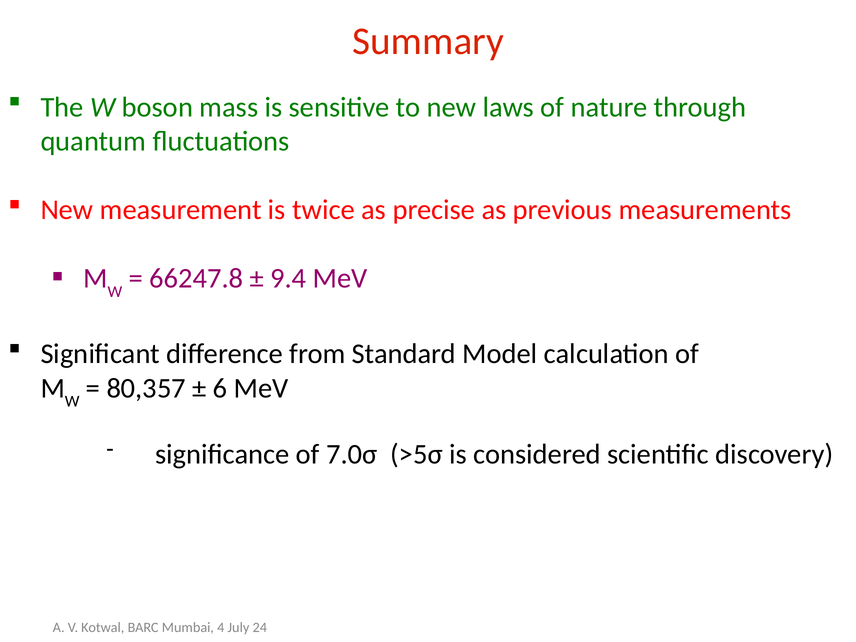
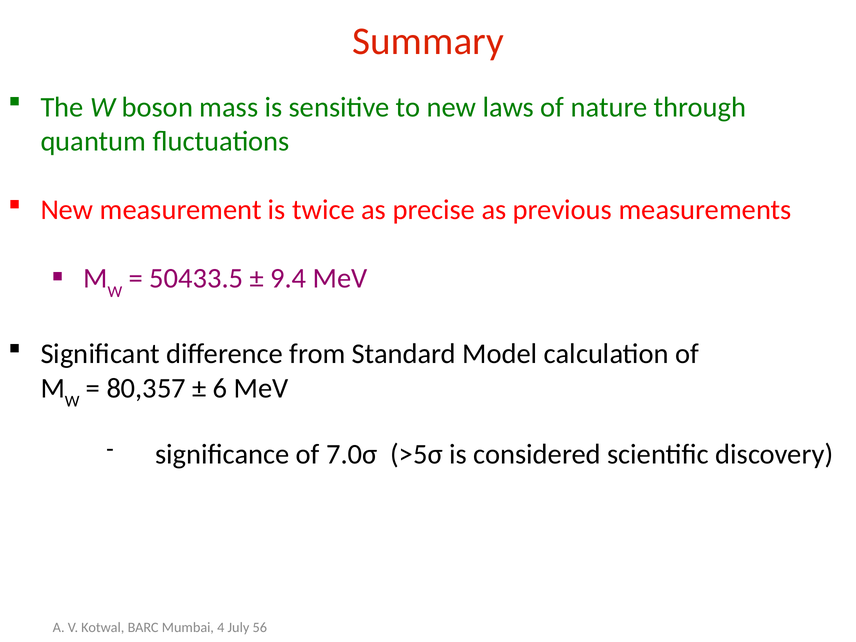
66247.8: 66247.8 -> 50433.5
24: 24 -> 56
